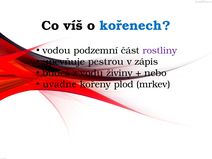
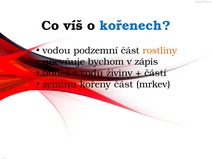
rostliny colour: purple -> orange
pestrou: pestrou -> bychom
nebo: nebo -> částí
uvadne: uvadne -> zeminu
kořeny plod: plod -> část
